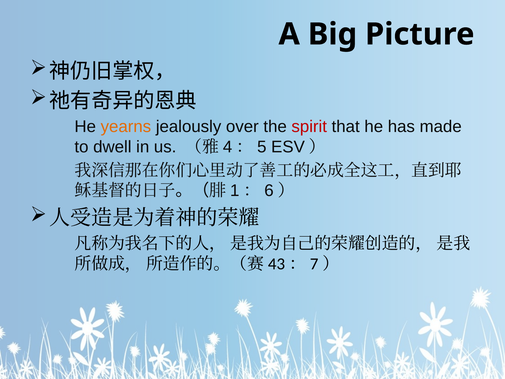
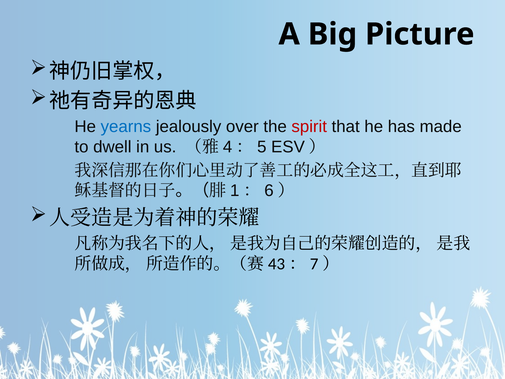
yearns colour: orange -> blue
